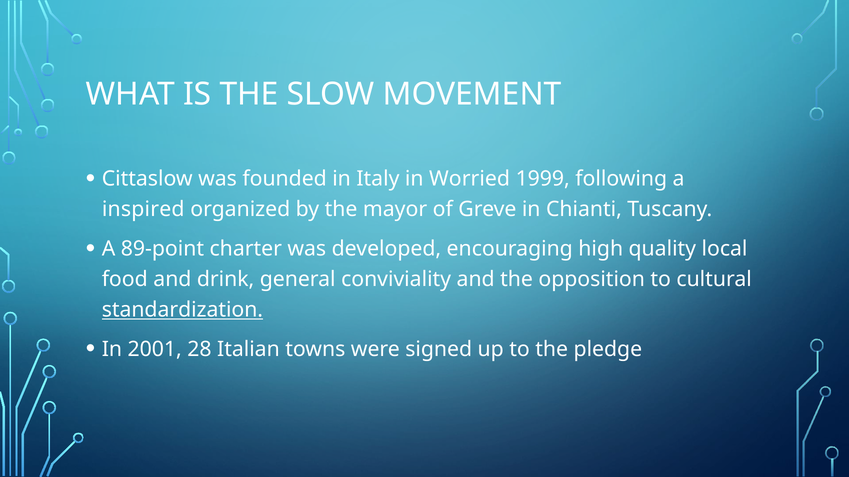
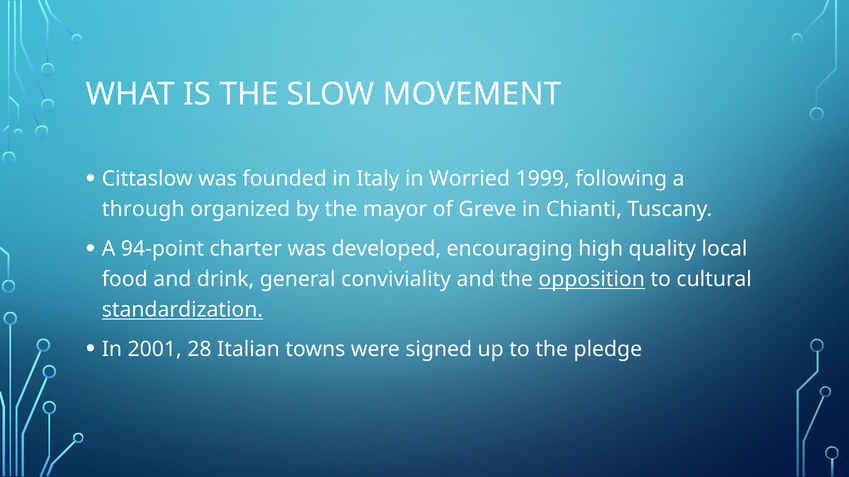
inspired: inspired -> through
89-point: 89-point -> 94-point
opposition underline: none -> present
